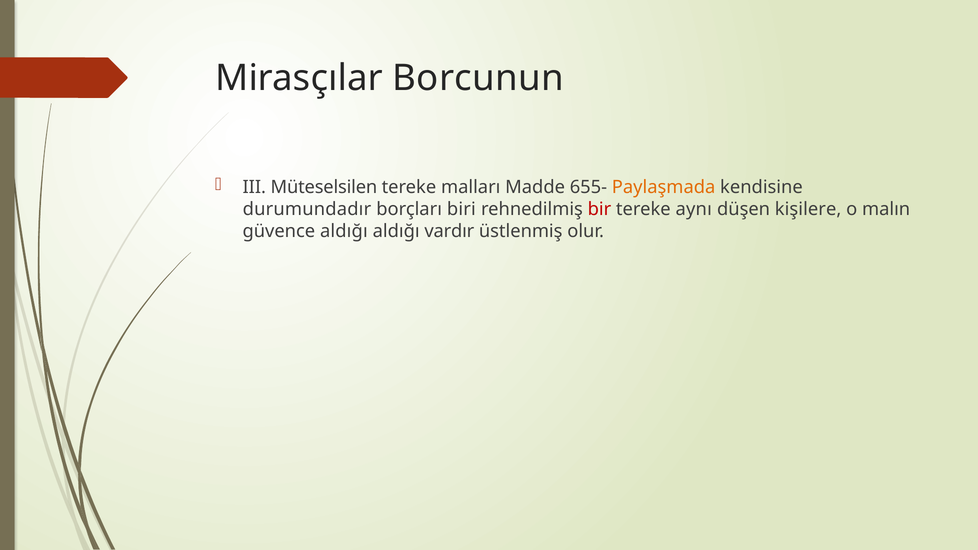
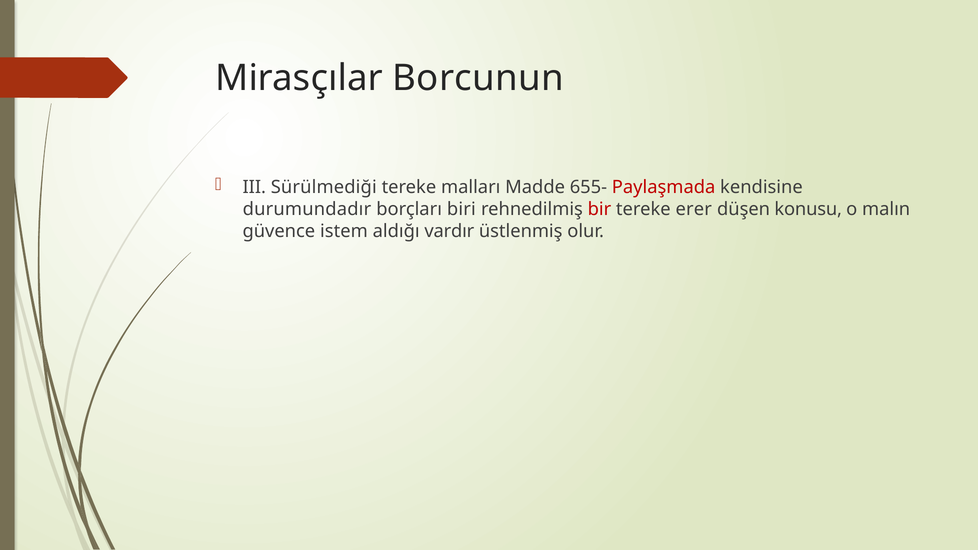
Müteselsilen: Müteselsilen -> Sürülmediği
Paylaşmada colour: orange -> red
aynı: aynı -> erer
kişilere: kişilere -> konusu
güvence aldığı: aldığı -> istem
